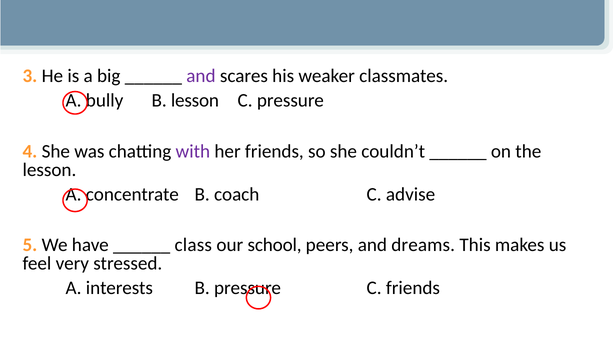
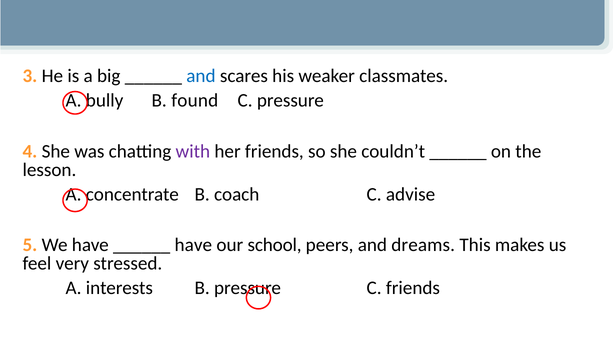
and at (201, 76) colour: purple -> blue
B lesson: lesson -> found
class at (193, 245): class -> have
